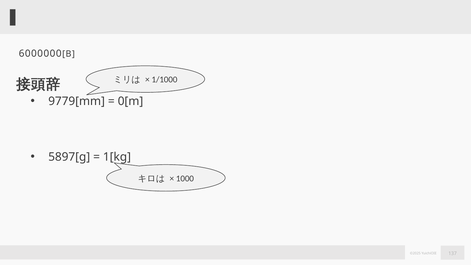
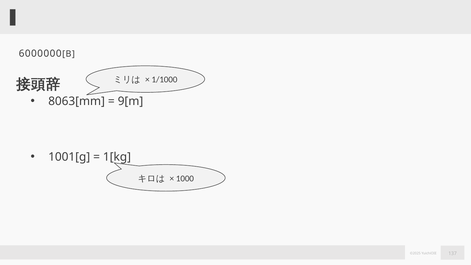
9779[mm: 9779[mm -> 8063[mm
0[m: 0[m -> 9[m
5897[g: 5897[g -> 1001[g
